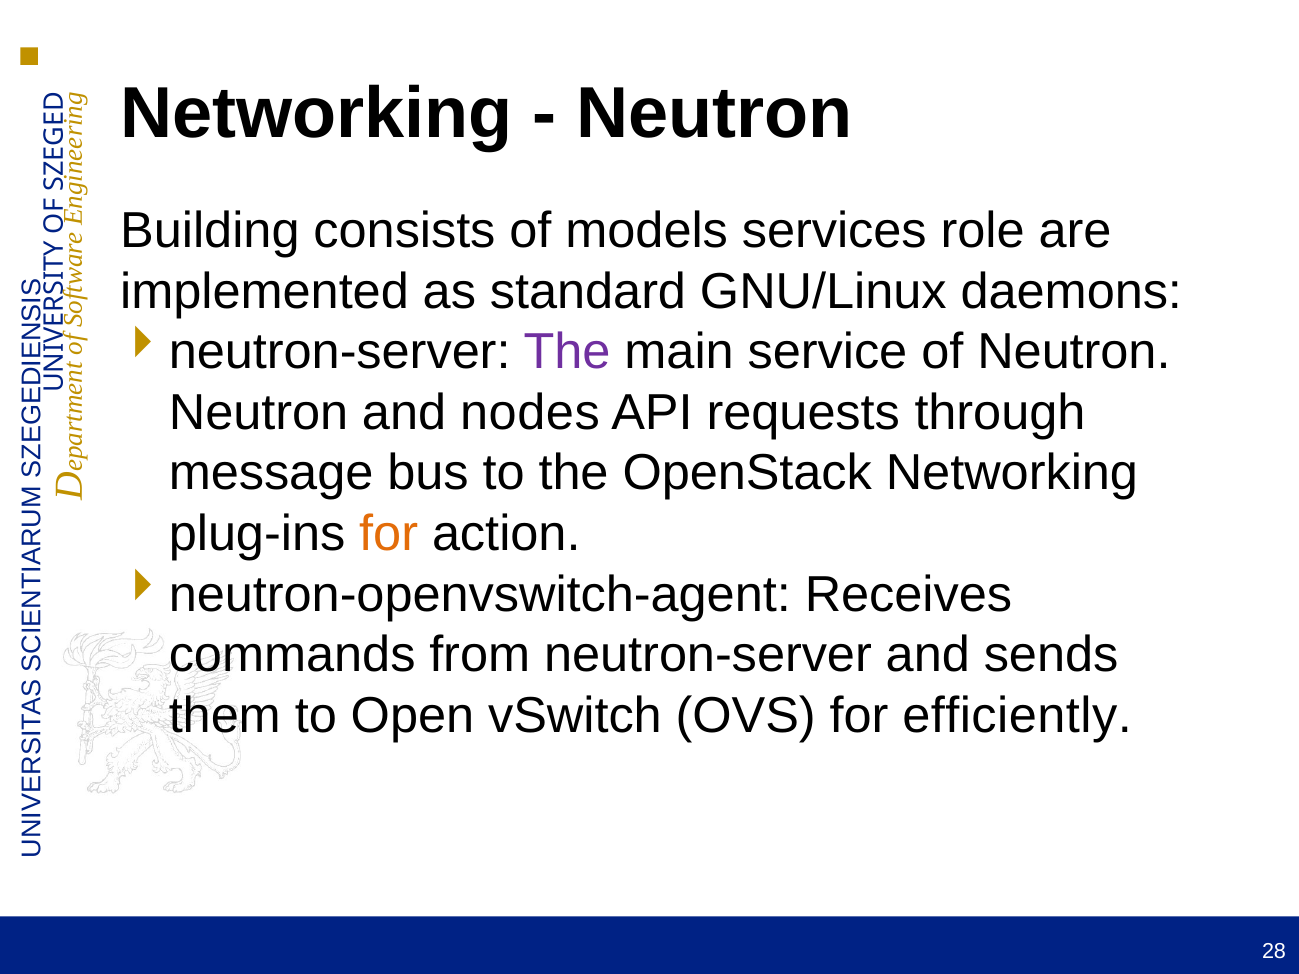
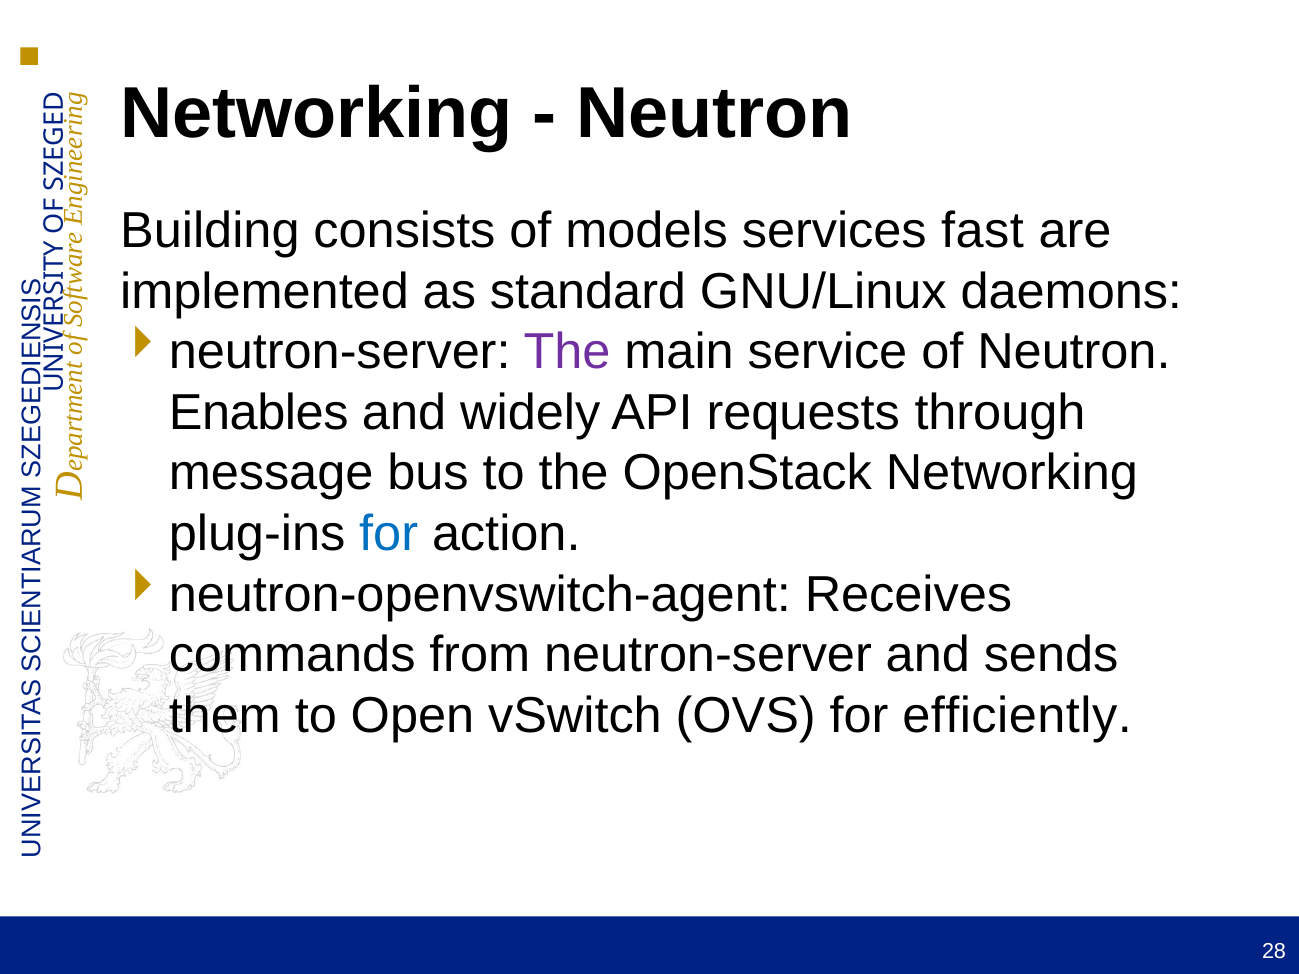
role: role -> fast
Neutron at (259, 413): Neutron -> Enables
nodes: nodes -> widely
for at (389, 534) colour: orange -> blue
